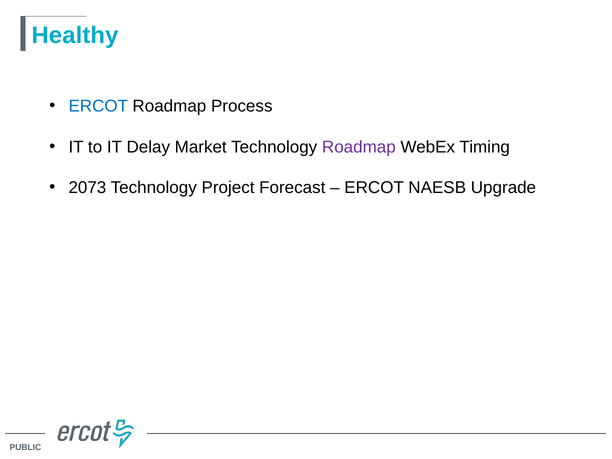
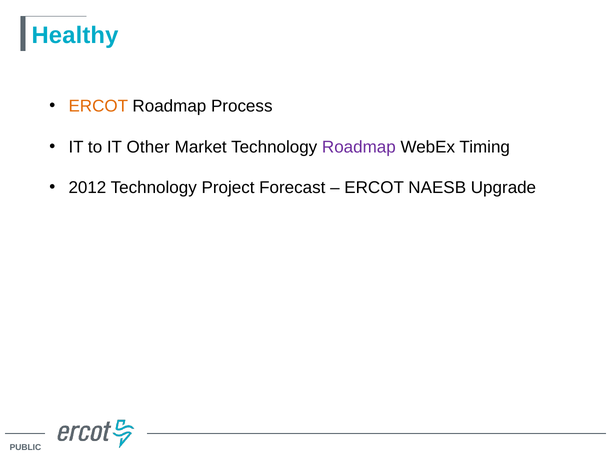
ERCOT at (98, 106) colour: blue -> orange
Delay: Delay -> Other
2073: 2073 -> 2012
